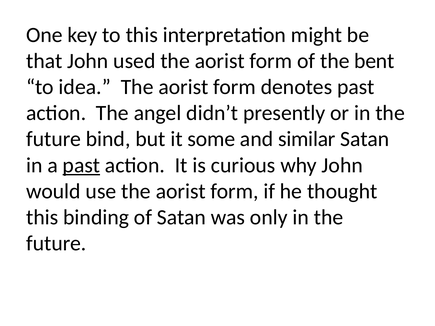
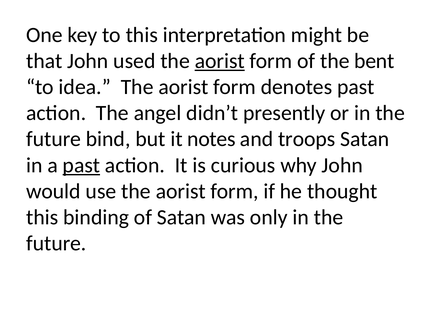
aorist at (220, 61) underline: none -> present
some: some -> notes
similar: similar -> troops
